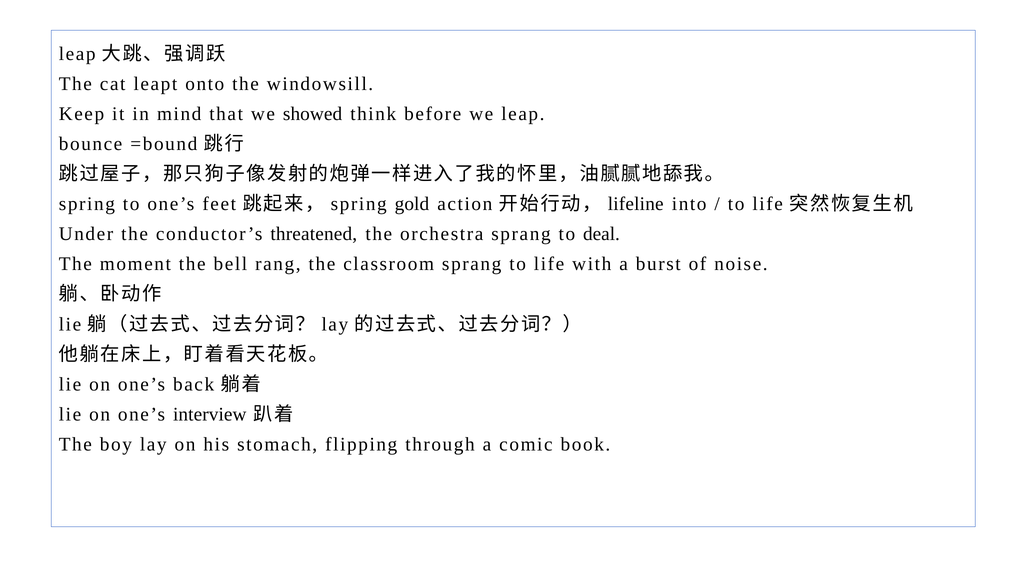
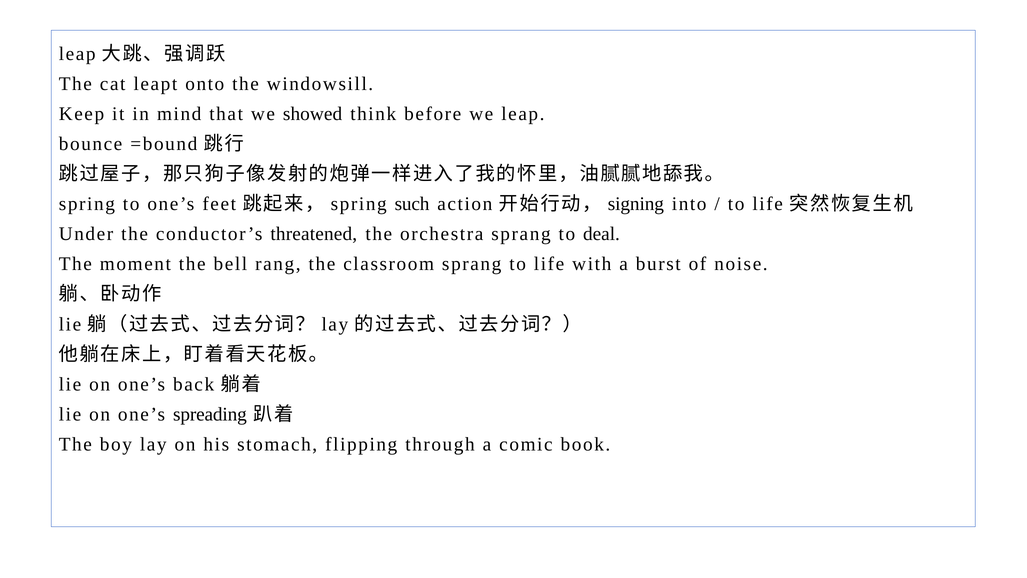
gold: gold -> such
lifeline: lifeline -> signing
interview: interview -> spreading
